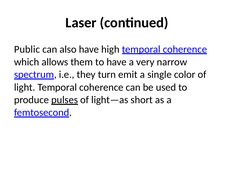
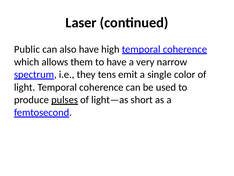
turn: turn -> tens
